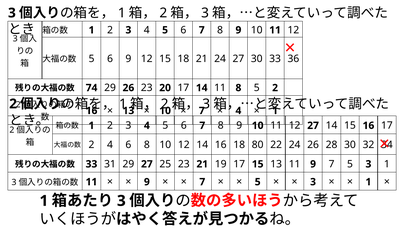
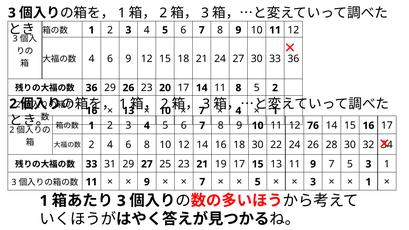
5 at (92, 59): 5 -> 4
74 at (92, 88): 74 -> 36
12 27: 27 -> 76
18 80: 80 -> 30
